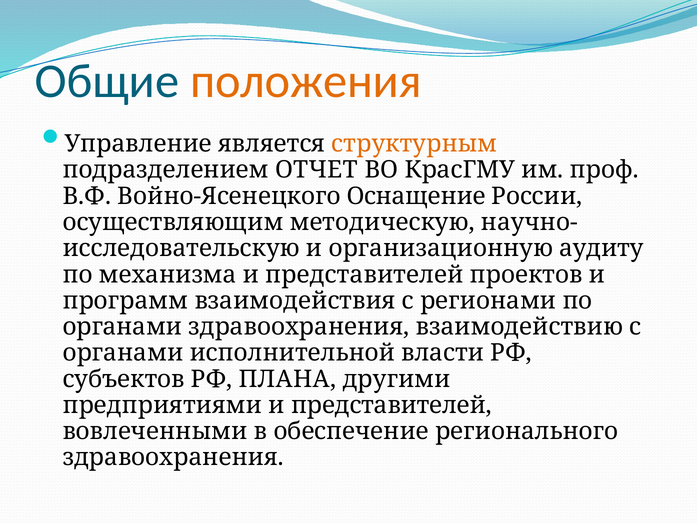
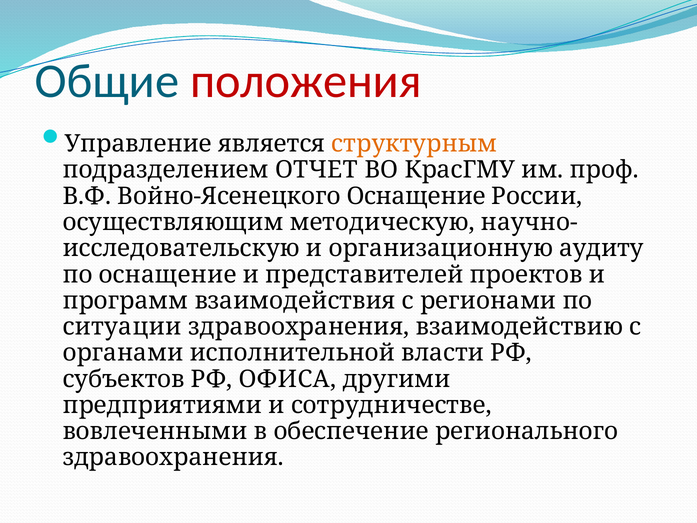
положения colour: orange -> red
по механизма: механизма -> оснащение
органами at (122, 327): органами -> ситуации
ПЛАНА: ПЛАНА -> ОФИСА
предприятиями и представителей: представителей -> сотрудничестве
